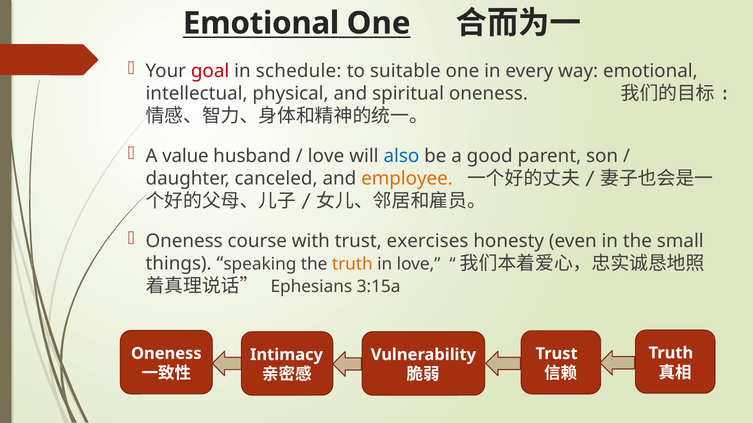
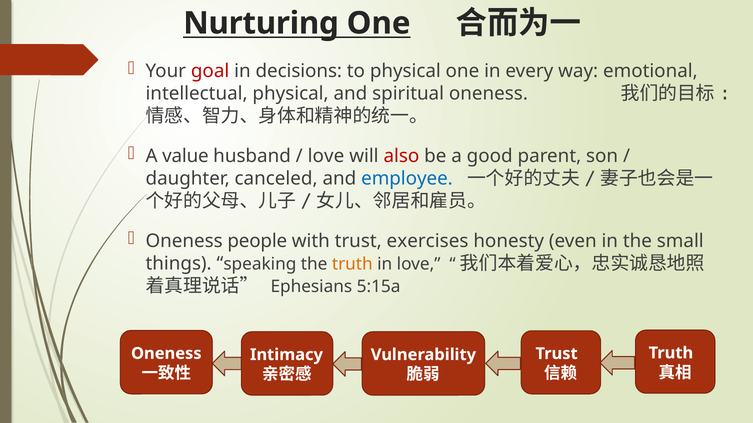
Emotional at (261, 23): Emotional -> Nurturing
schedule: schedule -> decisions
to suitable: suitable -> physical
also colour: blue -> red
employee colour: orange -> blue
course: course -> people
3:15a: 3:15a -> 5:15a
